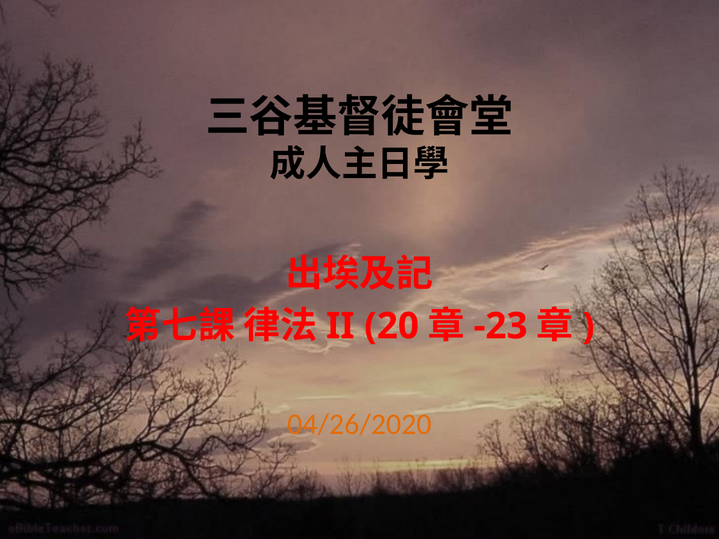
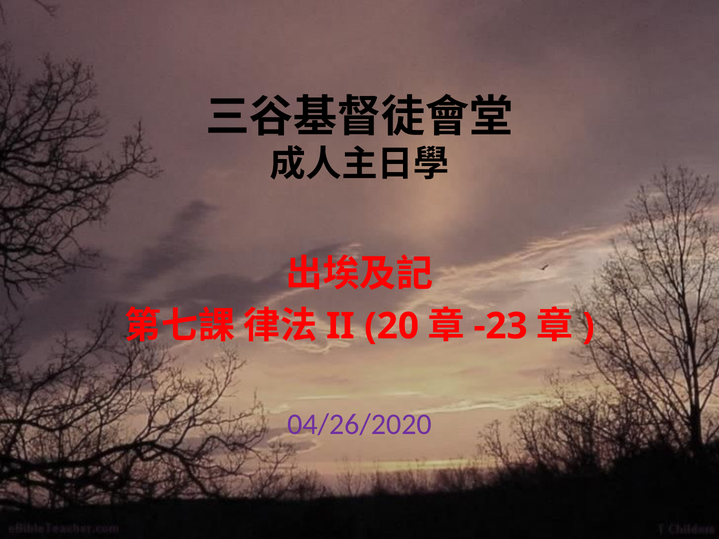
04/26/2020 colour: orange -> purple
